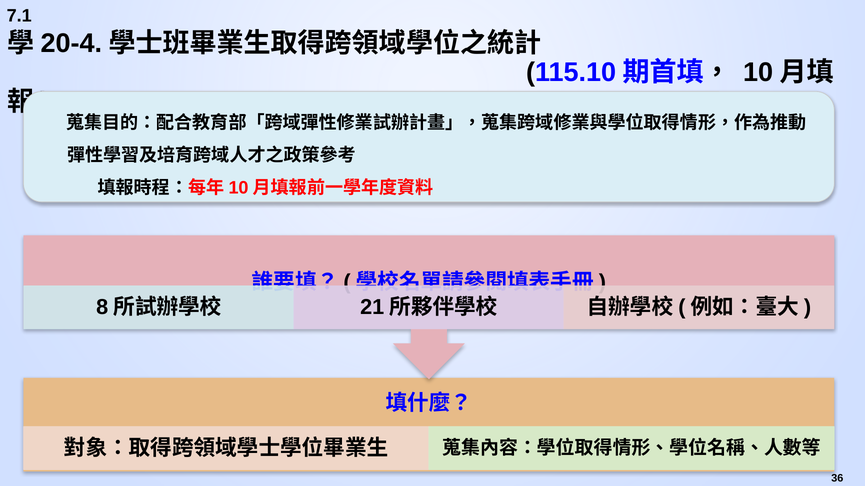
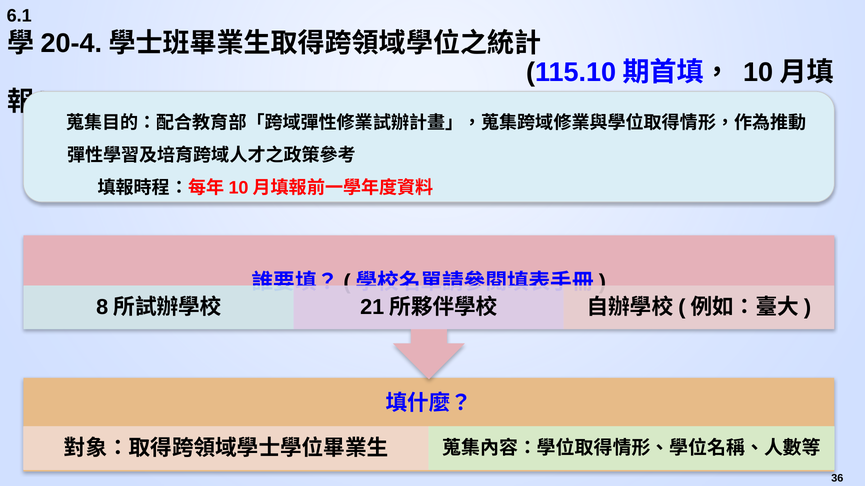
7.1: 7.1 -> 6.1
